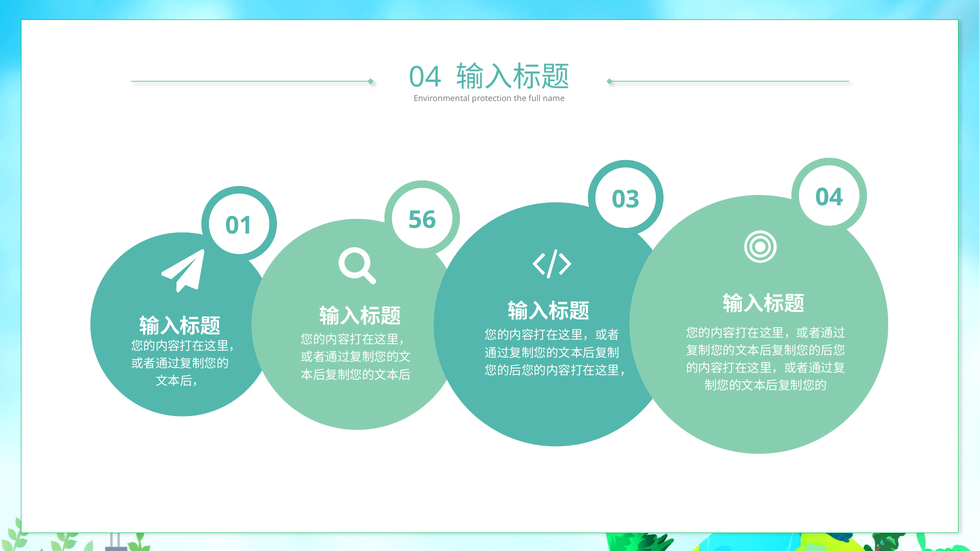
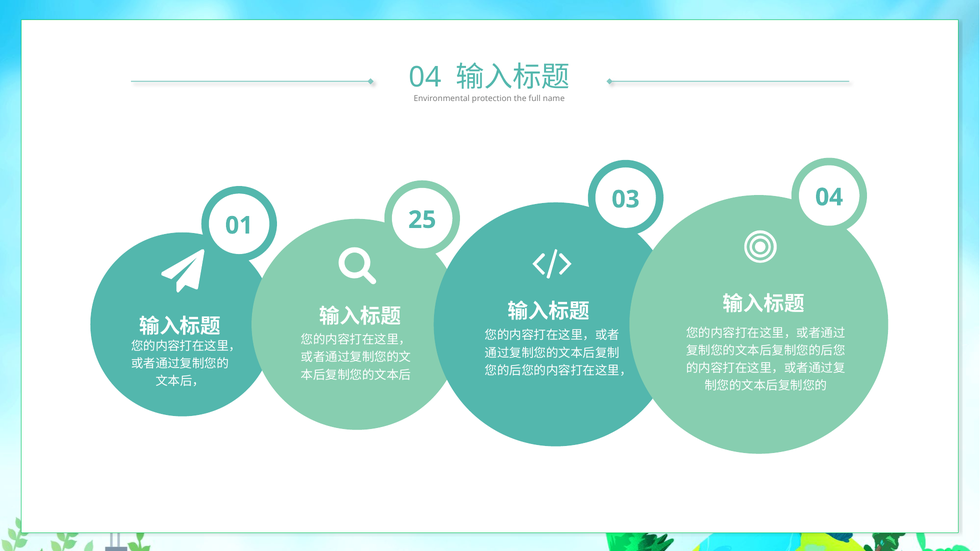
56: 56 -> 25
